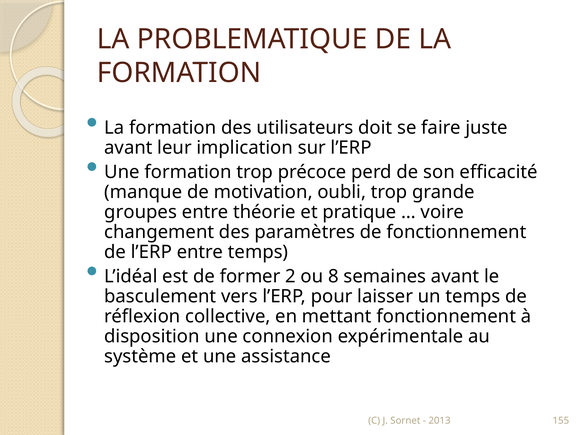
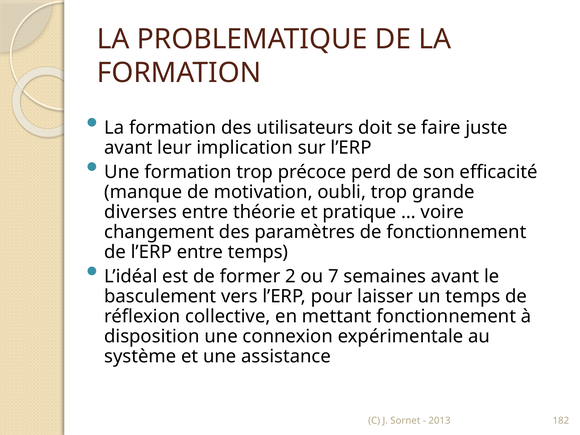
groupes: groupes -> diverses
8: 8 -> 7
155: 155 -> 182
